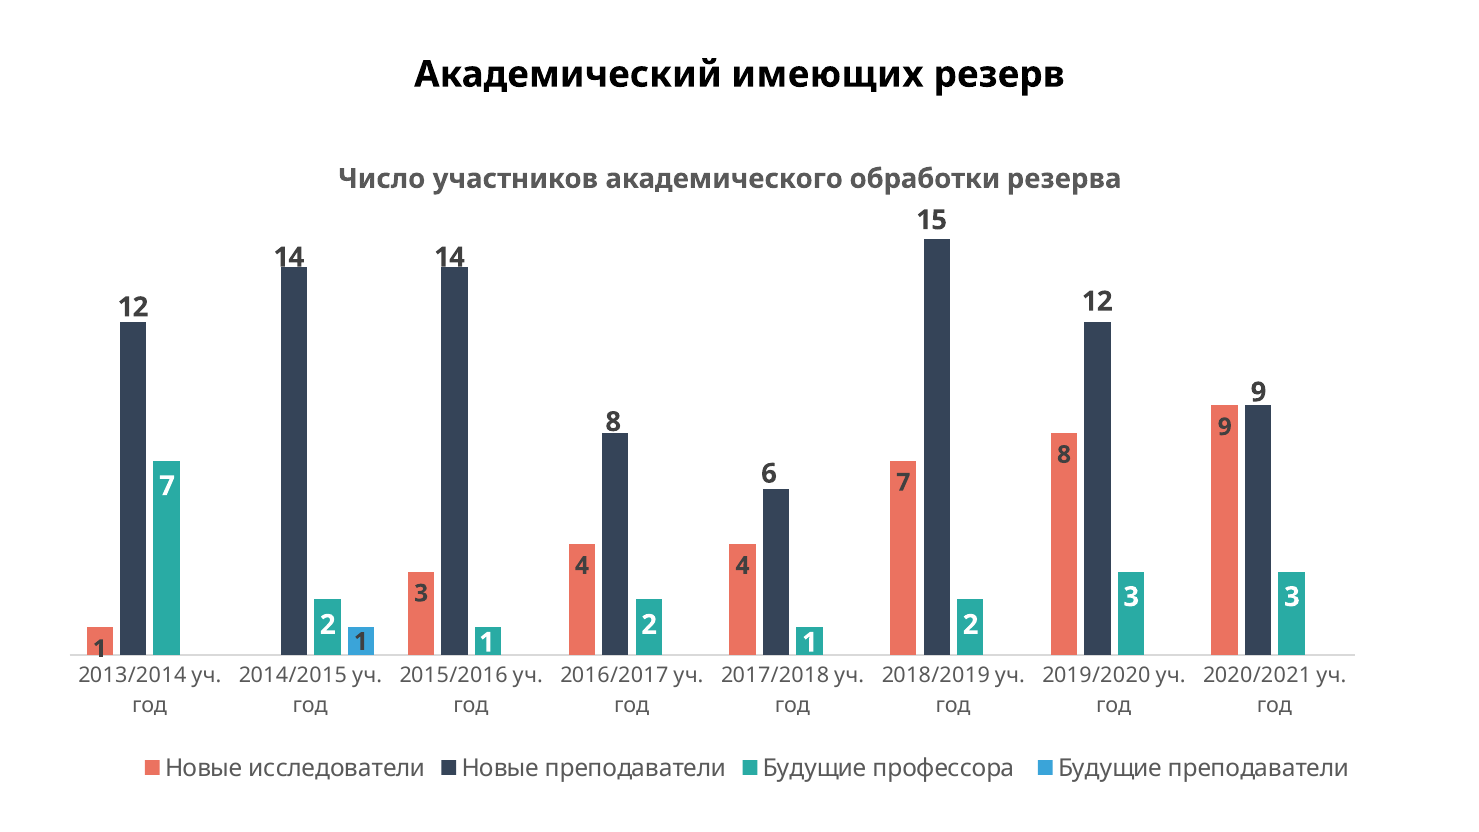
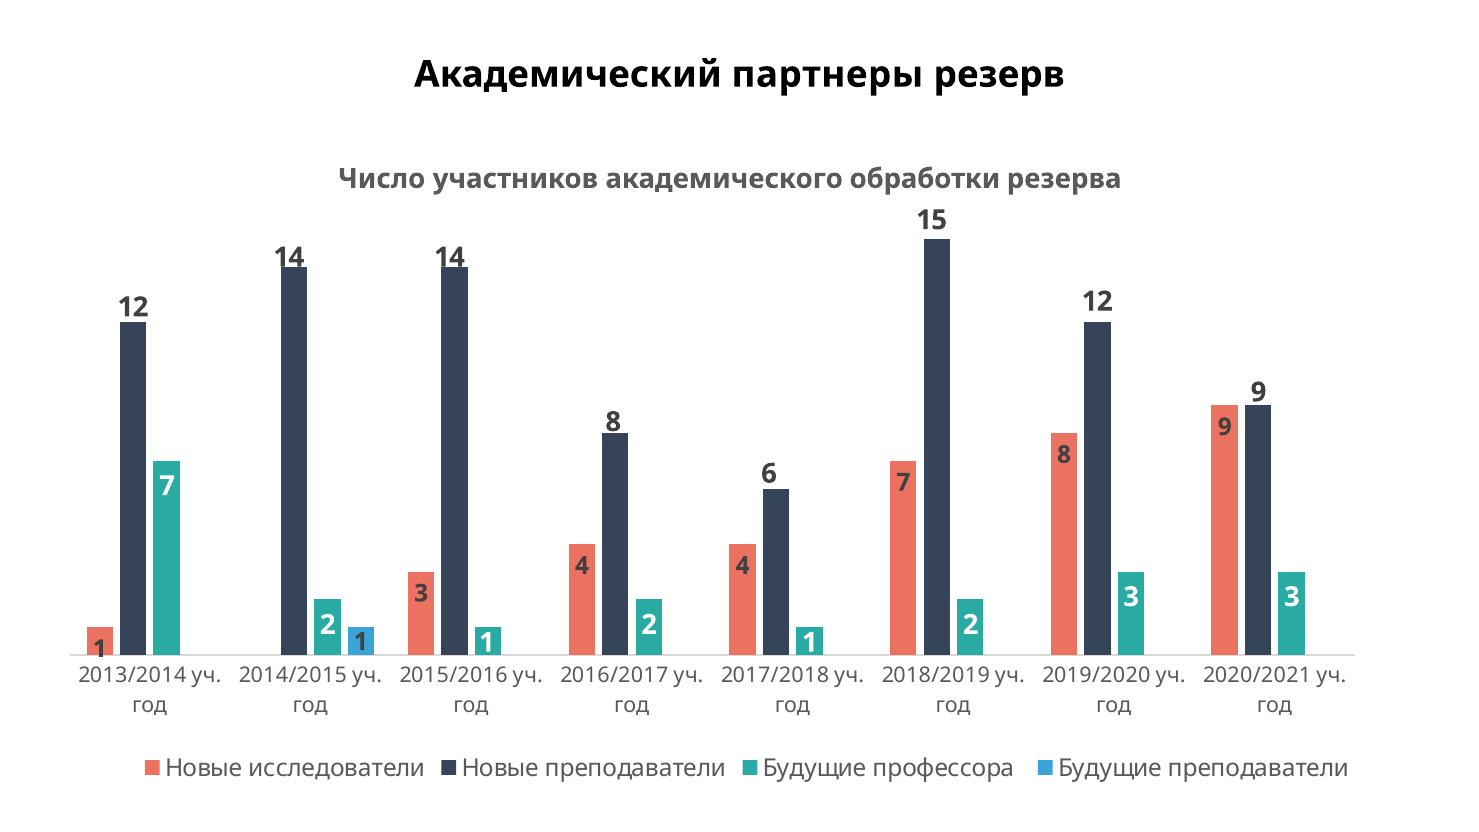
имеющих: имеющих -> партнеры
